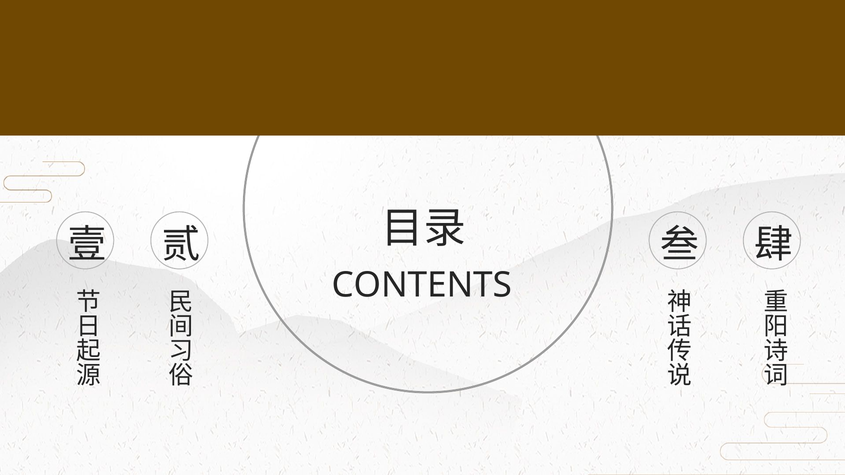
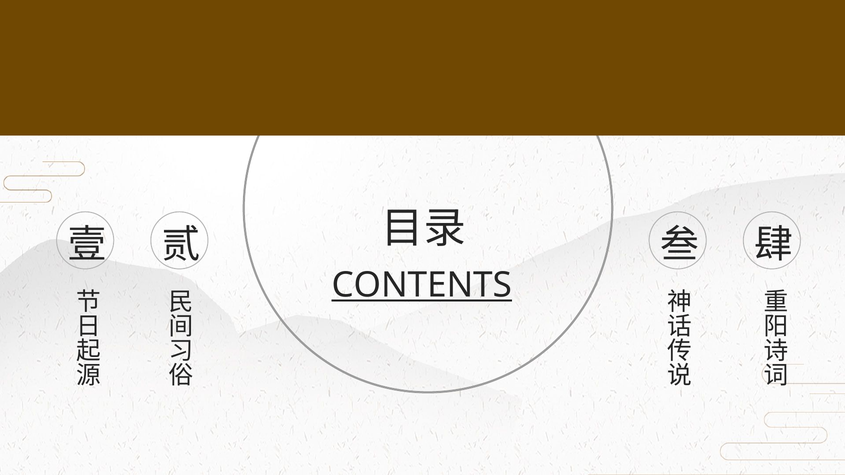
CONTENTS underline: none -> present
